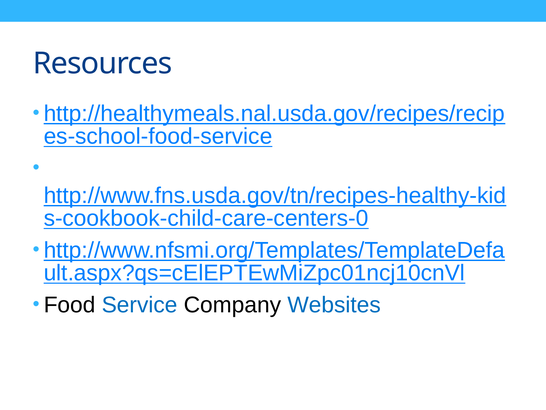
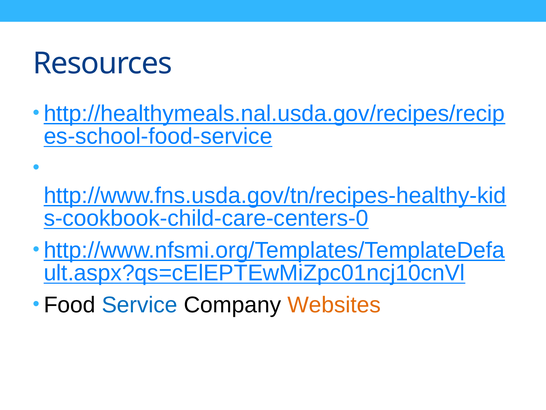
Websites colour: blue -> orange
